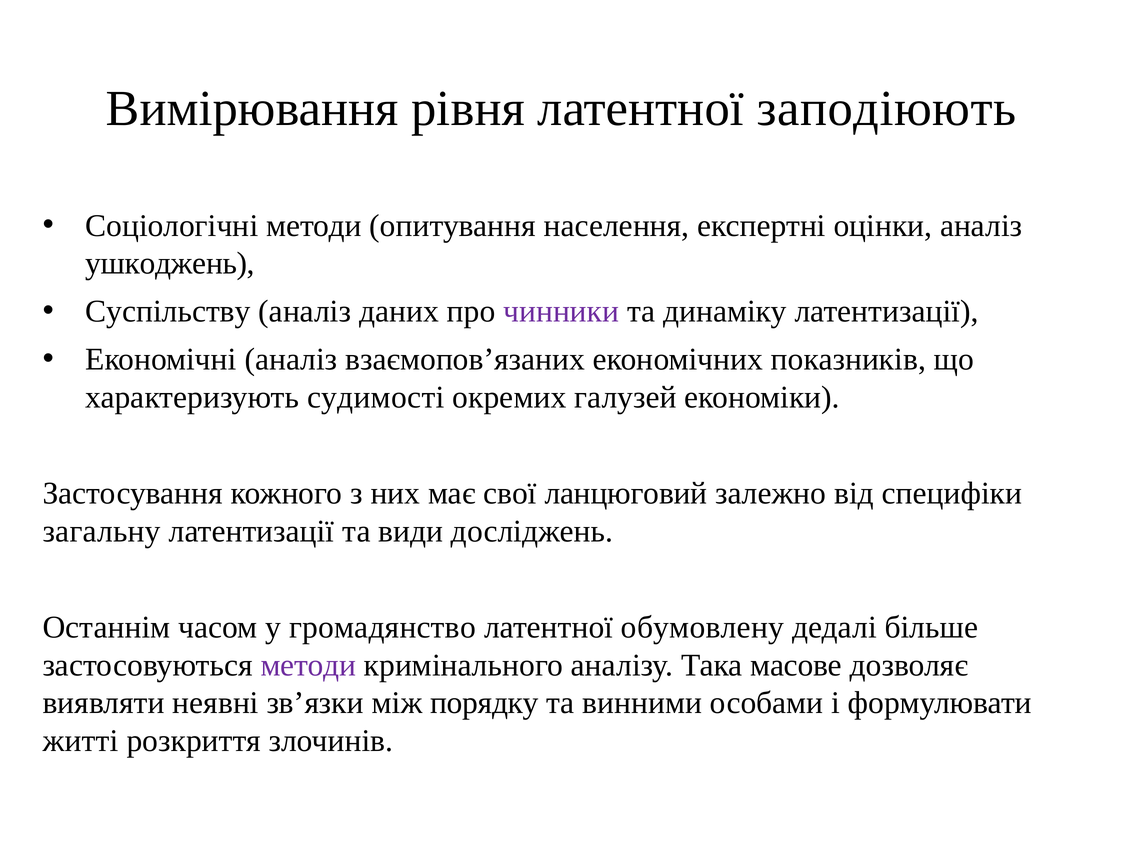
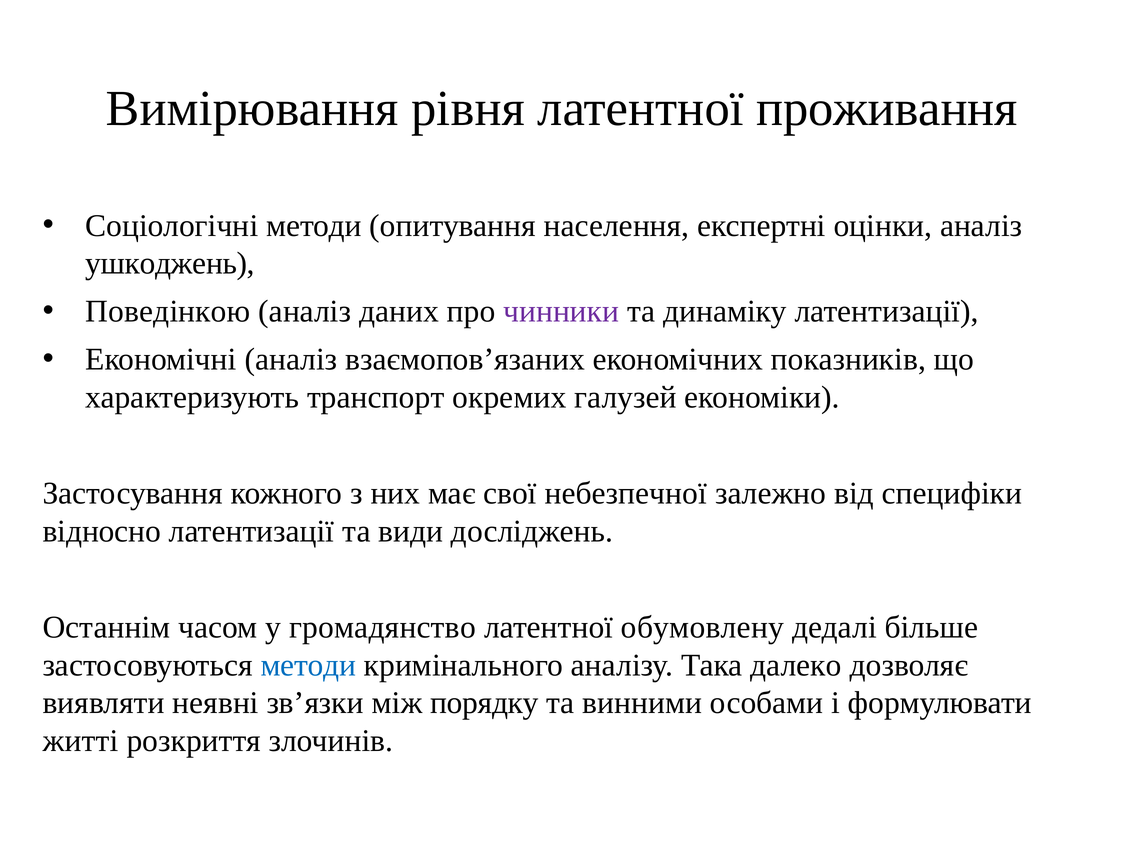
заподіюють: заподіюють -> проживання
Суспільству: Суспільству -> Поведінкою
судимості: судимості -> транспорт
ланцюговий: ланцюговий -> небезпечної
загальну: загальну -> відносно
методи at (308, 666) colour: purple -> blue
масове: масове -> далеко
